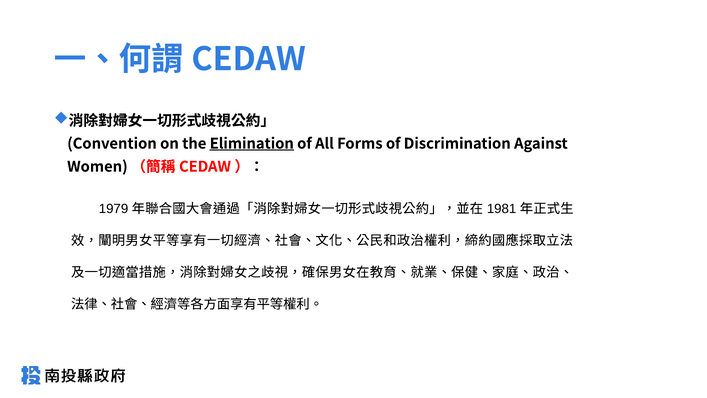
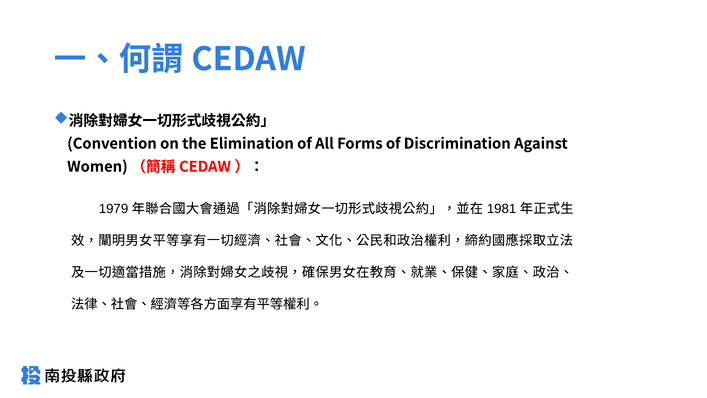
Elimination underline: present -> none
